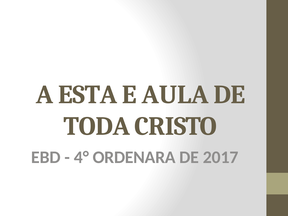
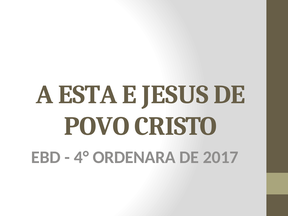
AULA: AULA -> JESUS
TODA: TODA -> POVO
